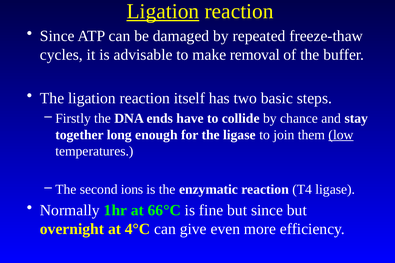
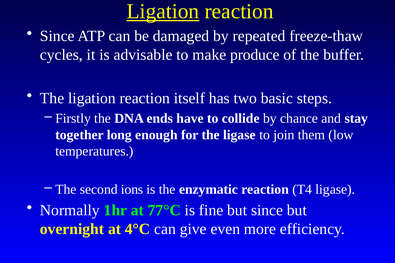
removal: removal -> produce
low underline: present -> none
66°C: 66°C -> 77°C
